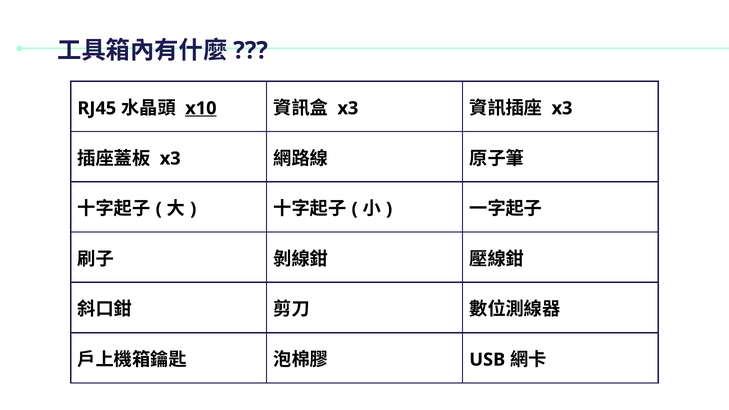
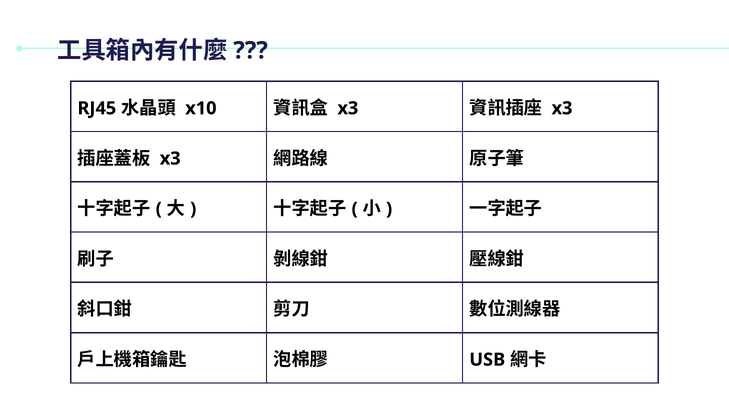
x10 underline: present -> none
